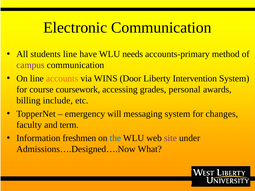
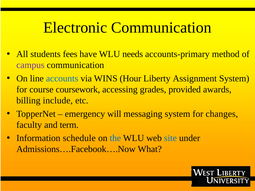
students line: line -> fees
accounts colour: orange -> blue
Door: Door -> Hour
Intervention: Intervention -> Assignment
personal: personal -> provided
freshmen: freshmen -> schedule
site colour: purple -> blue
Admissions….Designed….Now: Admissions….Designed….Now -> Admissions….Facebook….Now
